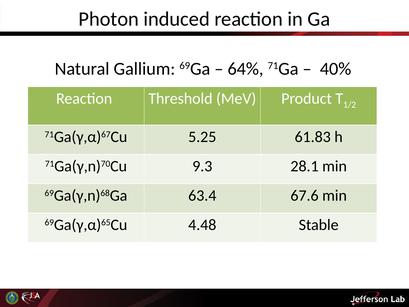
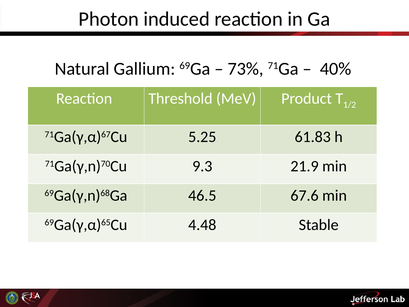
64%: 64% -> 73%
28.1: 28.1 -> 21.9
63.4: 63.4 -> 46.5
